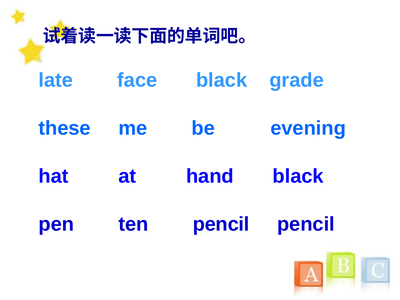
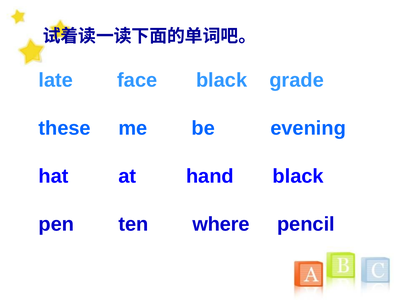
ten pencil: pencil -> where
